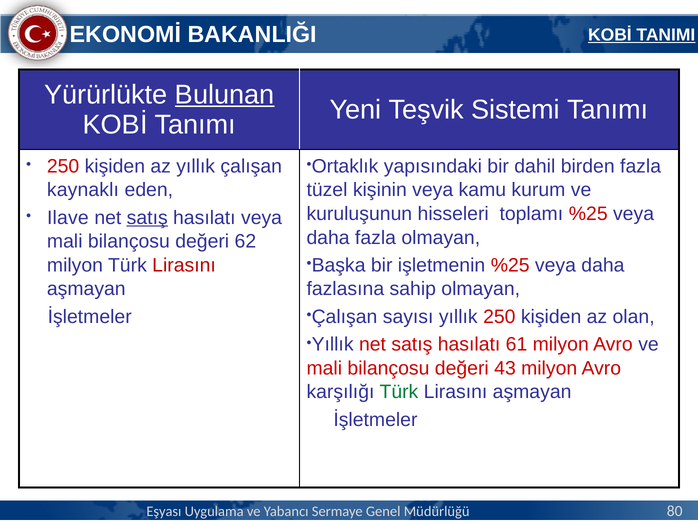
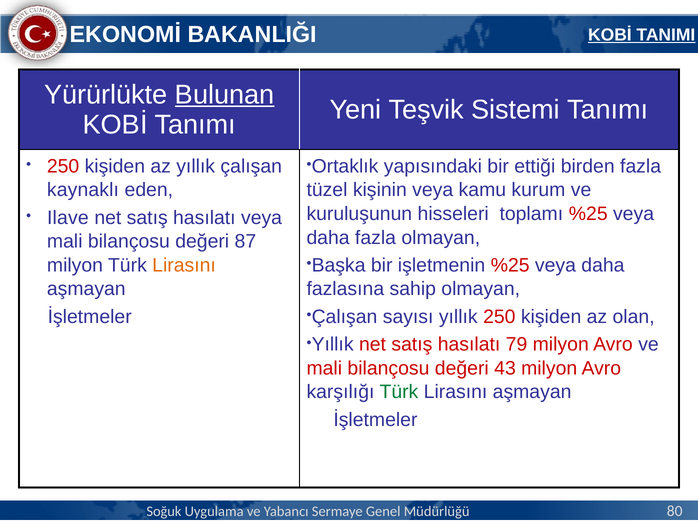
dahil: dahil -> ettiği
satış at (147, 217) underline: present -> none
62: 62 -> 87
Lirasını at (184, 265) colour: red -> orange
61: 61 -> 79
Eşyası: Eşyası -> Soğuk
